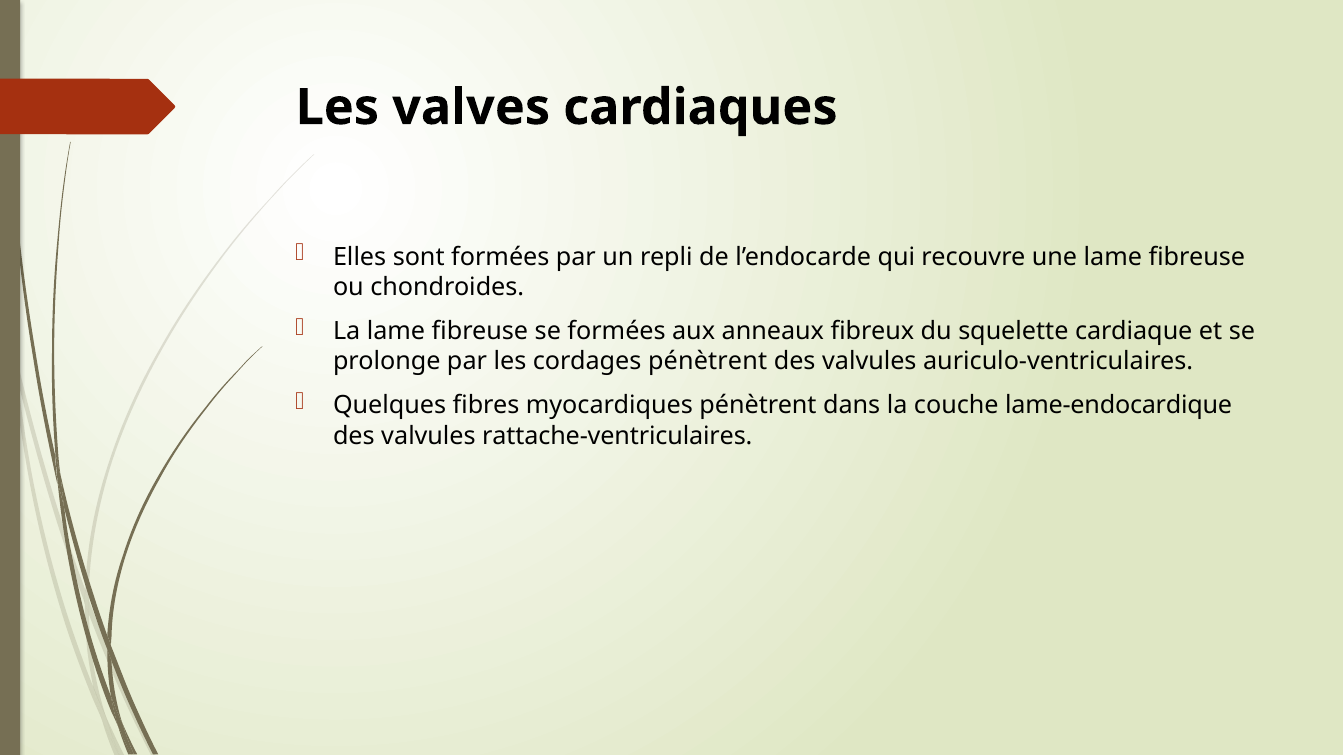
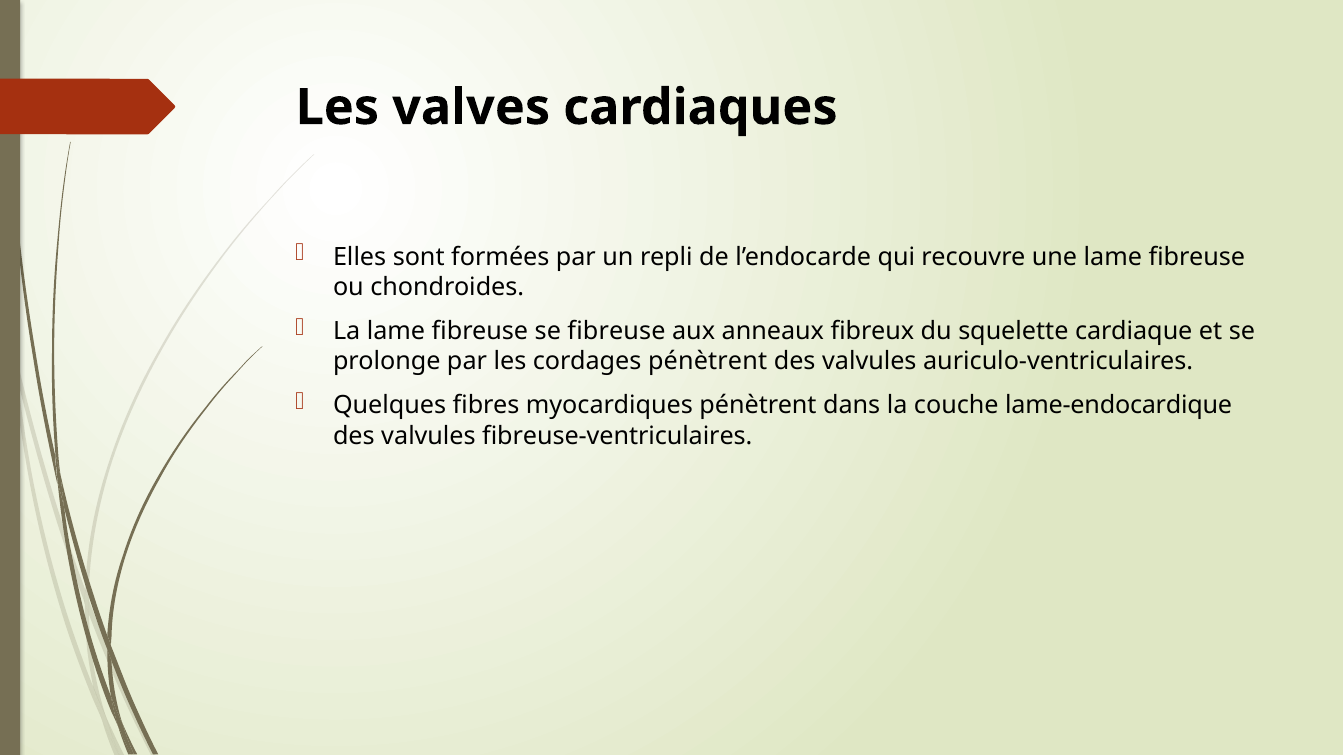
se formées: formées -> fibreuse
rattache-ventriculaires: rattache-ventriculaires -> fibreuse-ventriculaires
